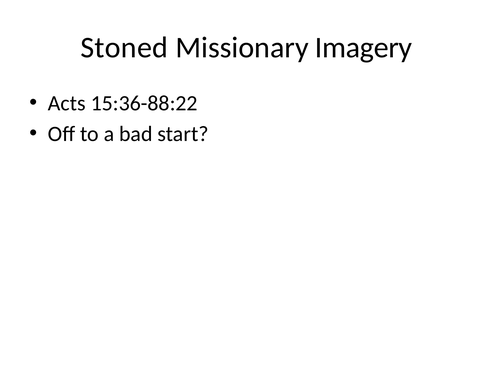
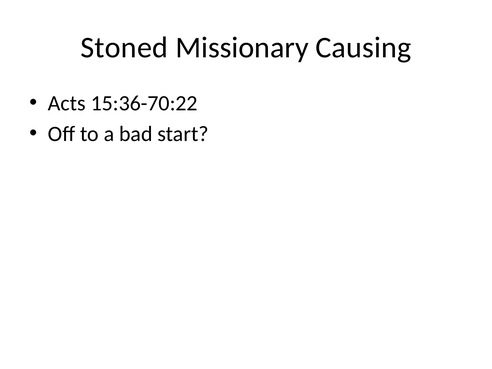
Imagery: Imagery -> Causing
15:36-88:22: 15:36-88:22 -> 15:36-70:22
